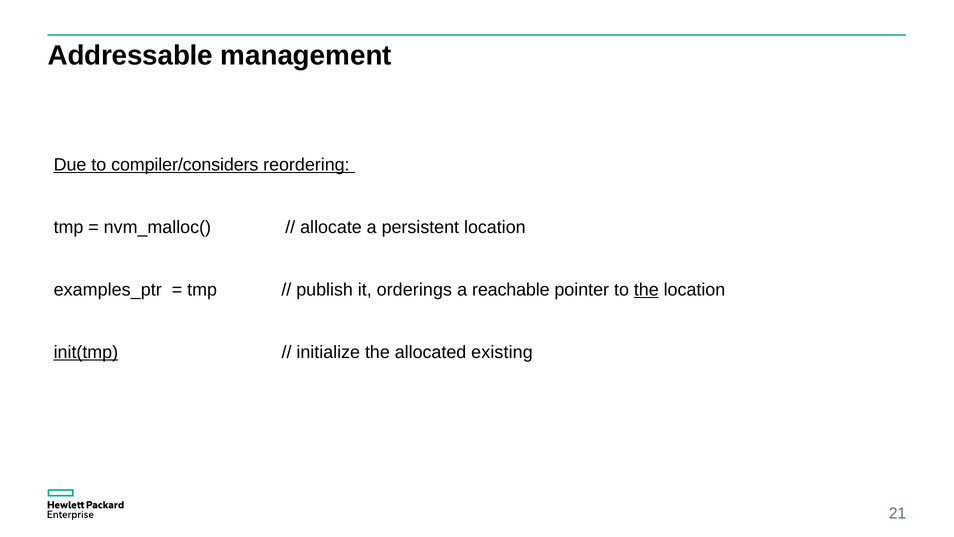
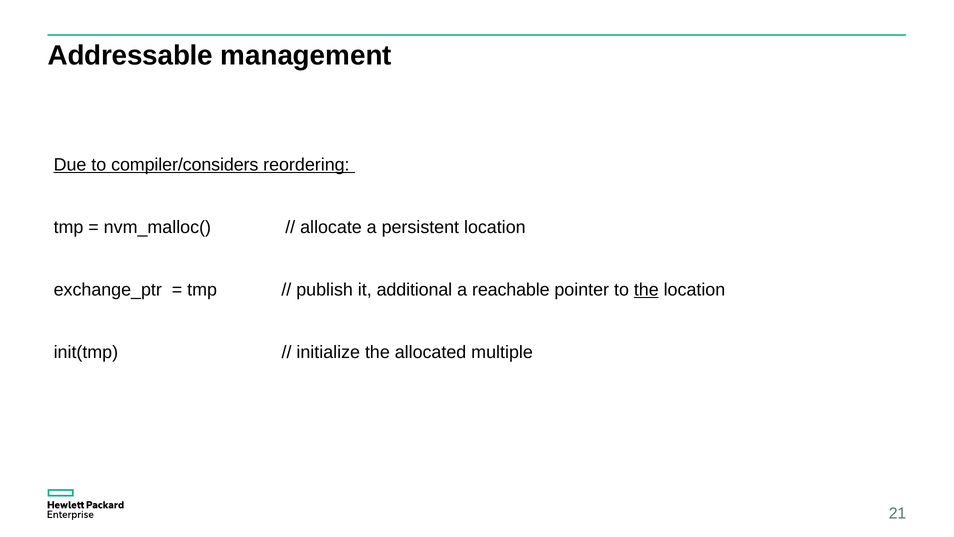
examples_ptr: examples_ptr -> exchange_ptr
orderings: orderings -> additional
init(tmp underline: present -> none
existing: existing -> multiple
